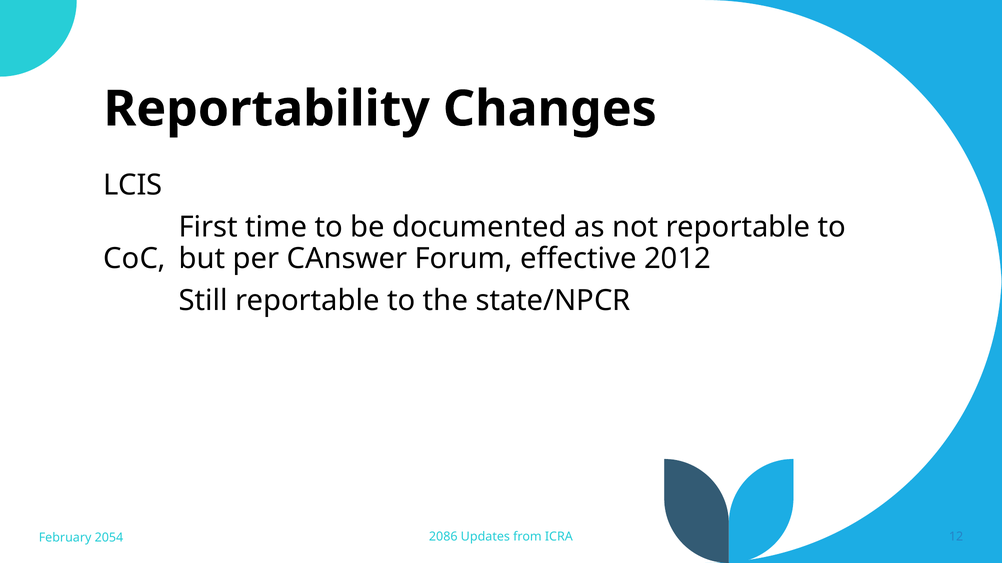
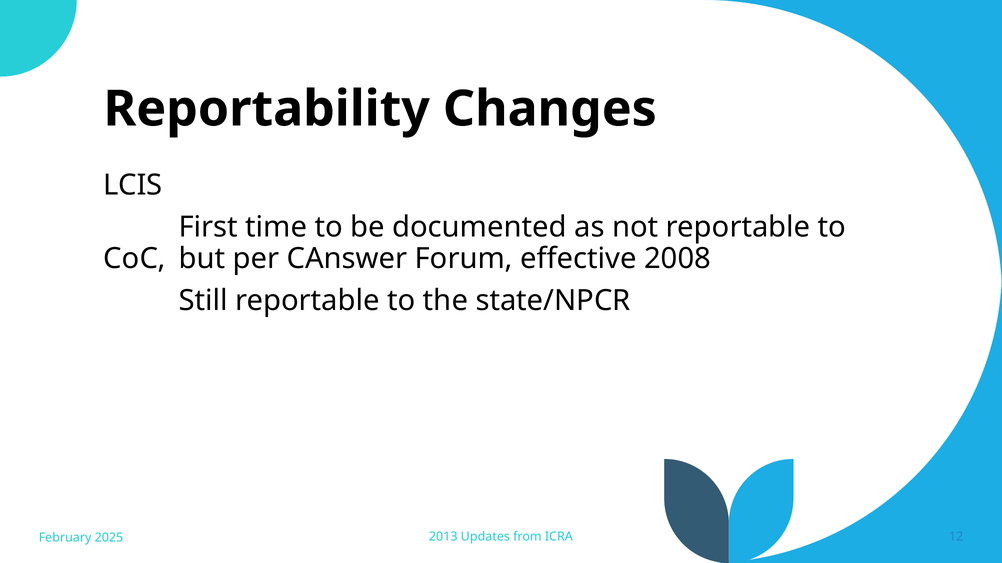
2012: 2012 -> 2008
2086: 2086 -> 2013
2054: 2054 -> 2025
